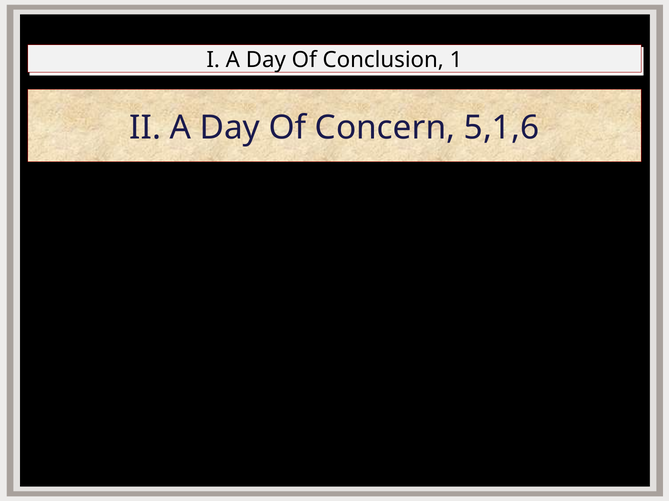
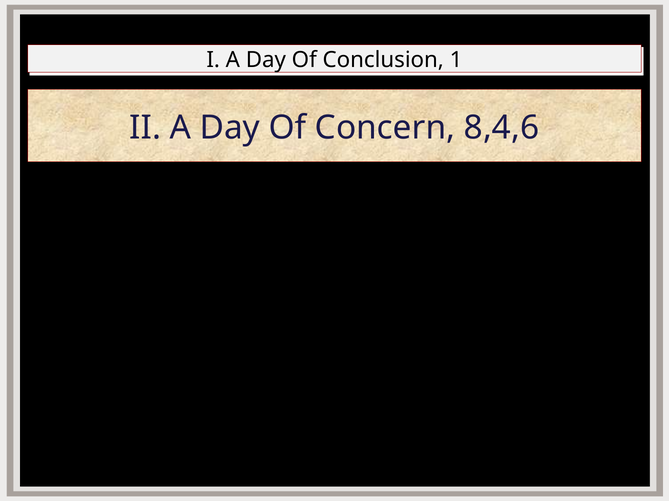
5,1,6: 5,1,6 -> 8,4,6
